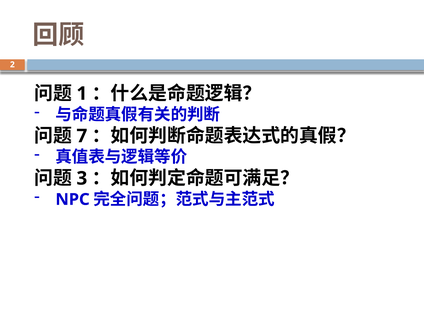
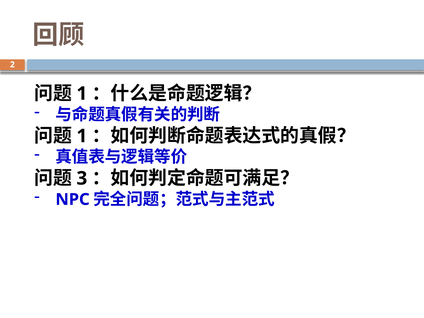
7 at (82, 136): 7 -> 1
